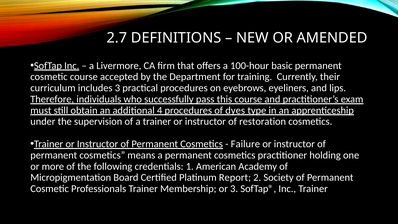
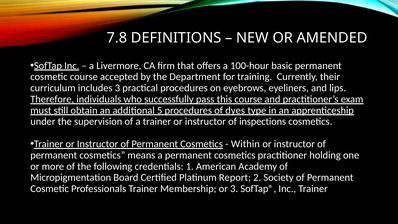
2.7: 2.7 -> 7.8
4: 4 -> 5
restoration: restoration -> inspections
Failure: Failure -> Within
